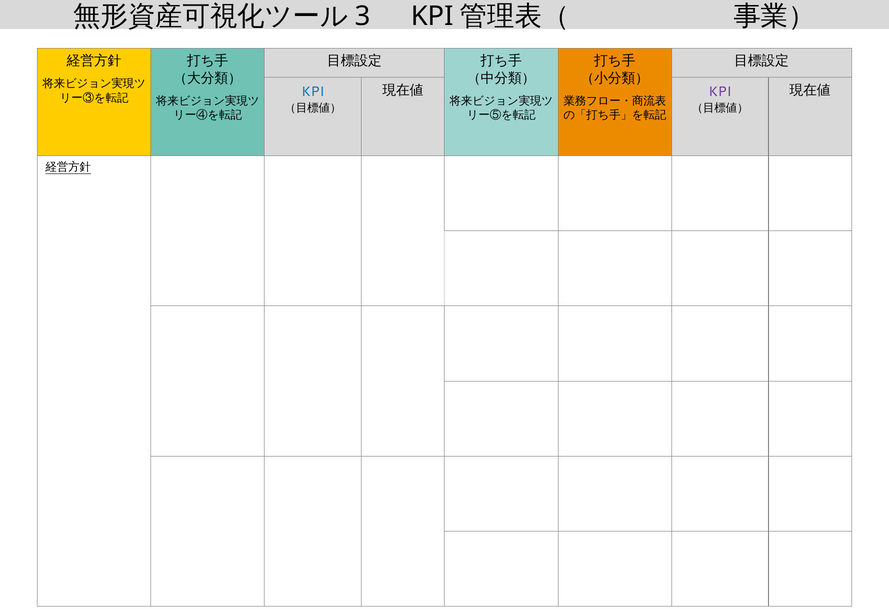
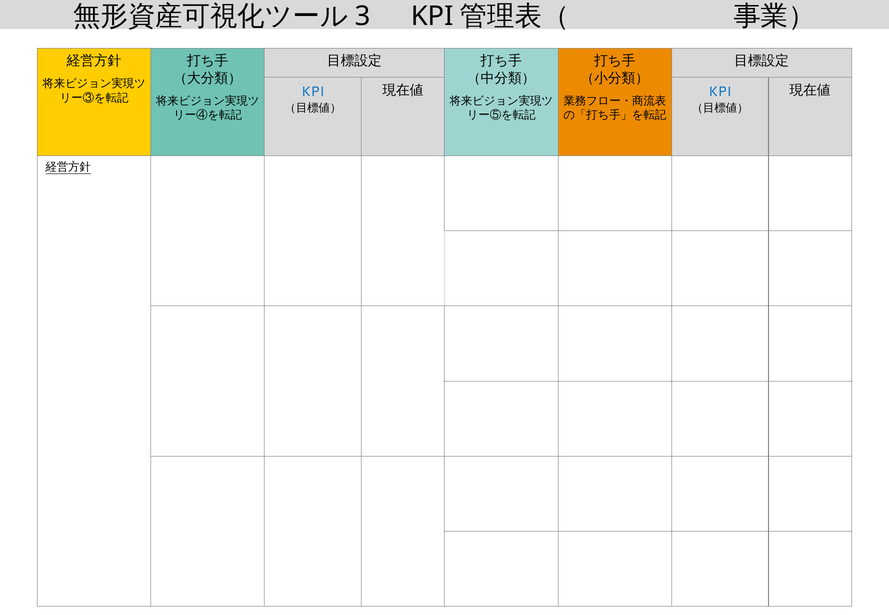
KPI at (720, 92) colour: purple -> blue
